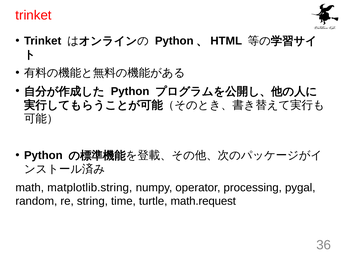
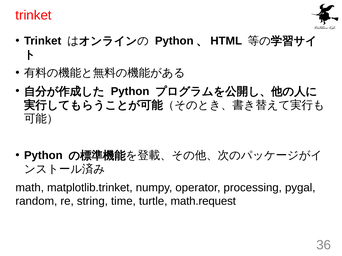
matplotlib.string: matplotlib.string -> matplotlib.trinket
